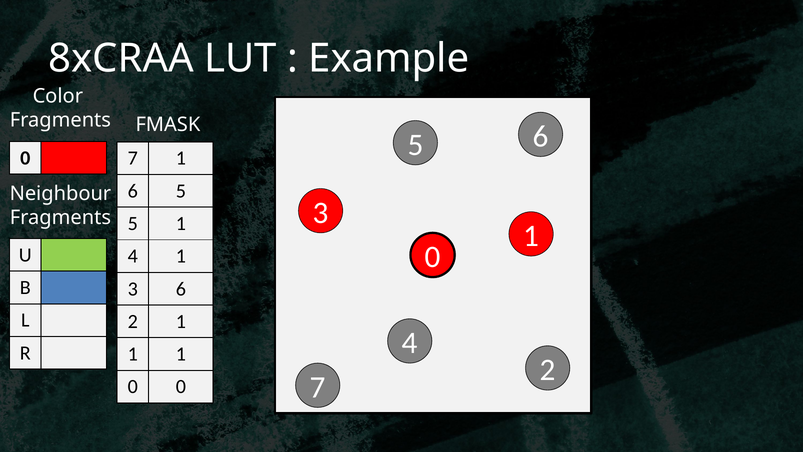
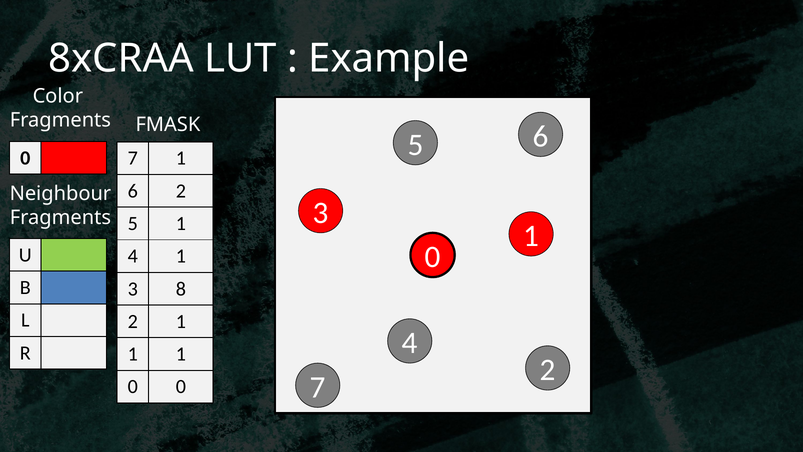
6 5: 5 -> 2
6 at (181, 289): 6 -> 8
